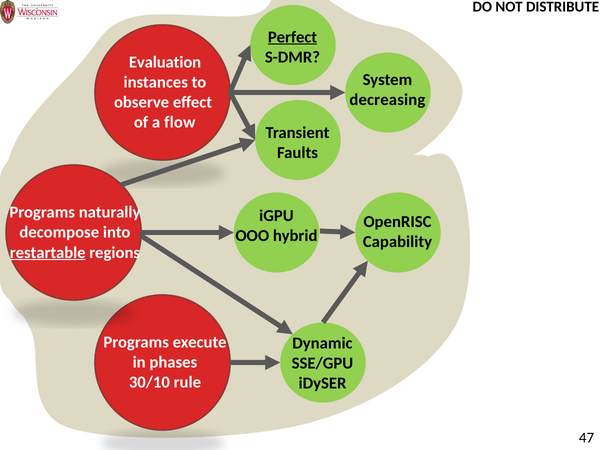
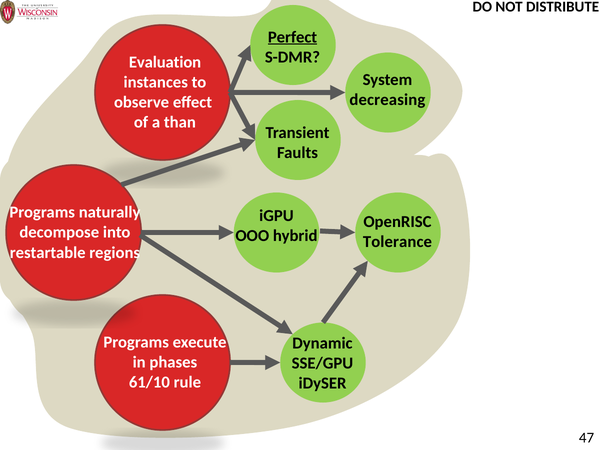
flow: flow -> than
Capability: Capability -> Tolerance
restartable underline: present -> none
30/10: 30/10 -> 61/10
